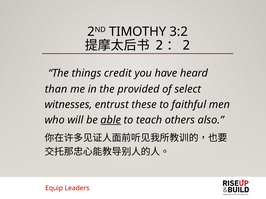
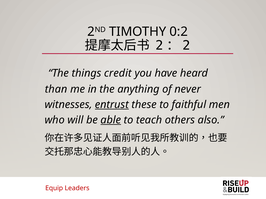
3:2: 3:2 -> 0:2
provided: provided -> anything
select: select -> never
entrust underline: none -> present
